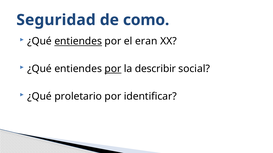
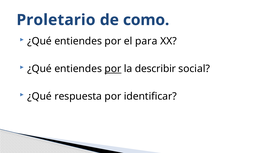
Seguridad: Seguridad -> Proletario
entiendes at (78, 41) underline: present -> none
eran: eran -> para
proletario: proletario -> respuesta
